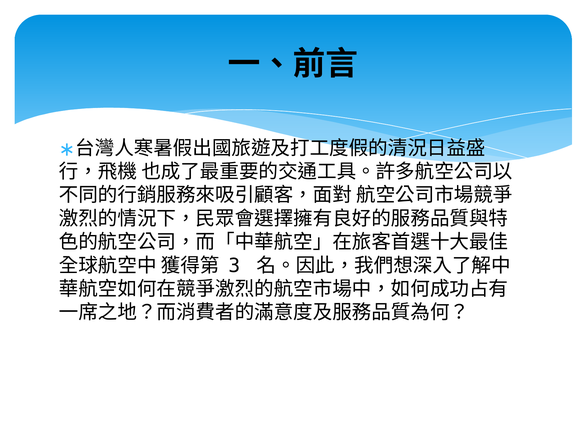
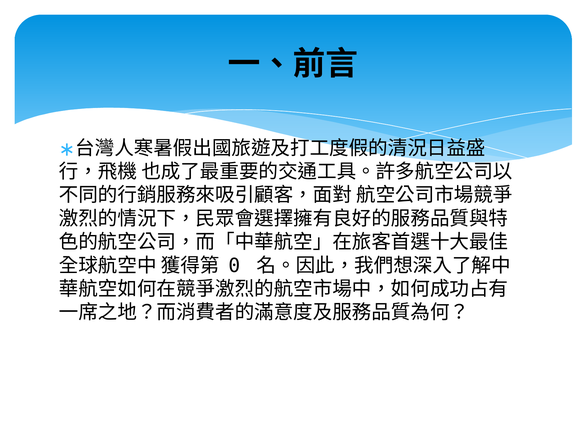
3: 3 -> 0
